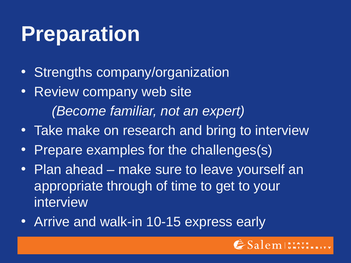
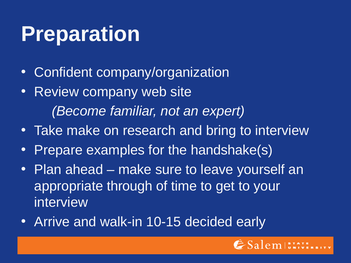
Strengths: Strengths -> Confident
challenges(s: challenges(s -> handshake(s
express: express -> decided
